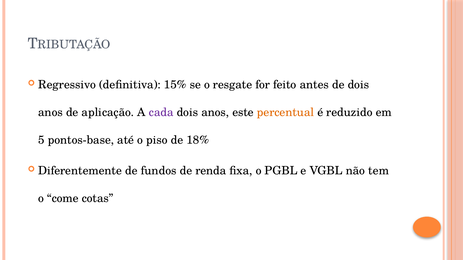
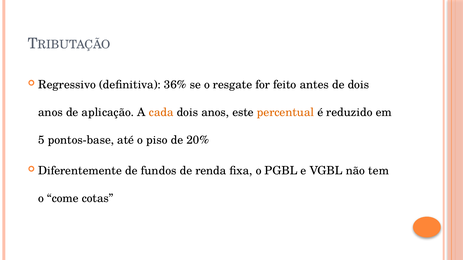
15%: 15% -> 36%
cada colour: purple -> orange
18%: 18% -> 20%
